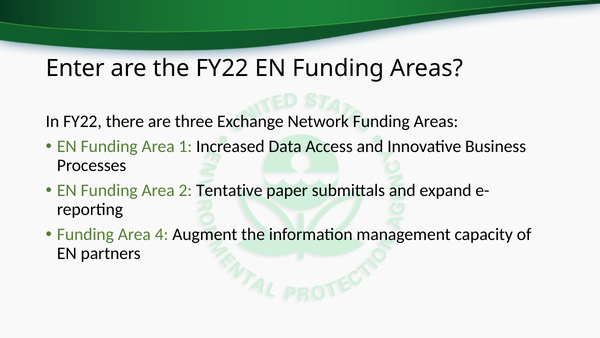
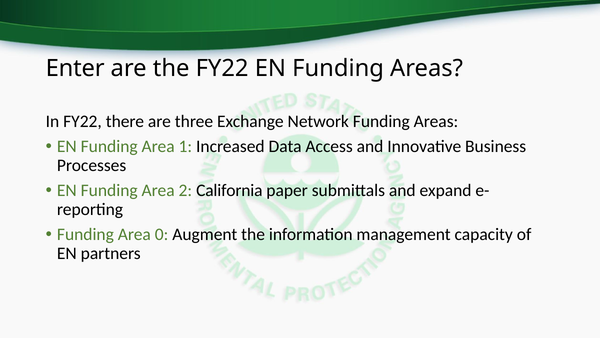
Tentative: Tentative -> California
4: 4 -> 0
